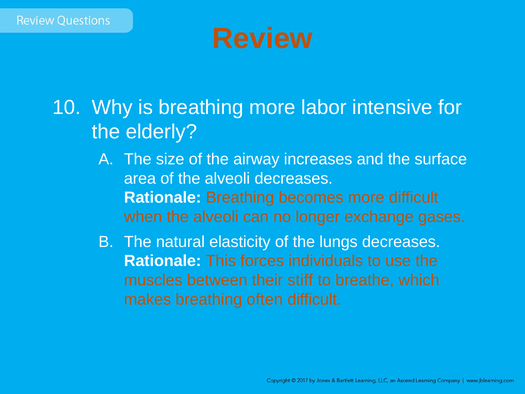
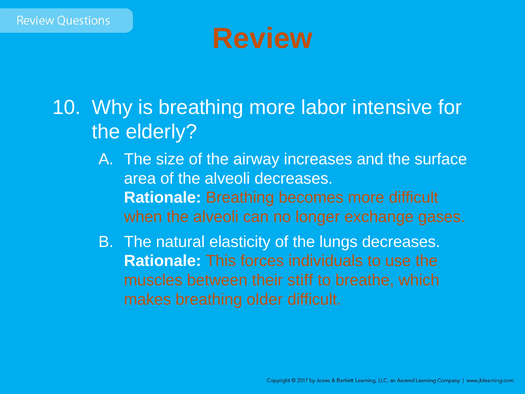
often: often -> older
